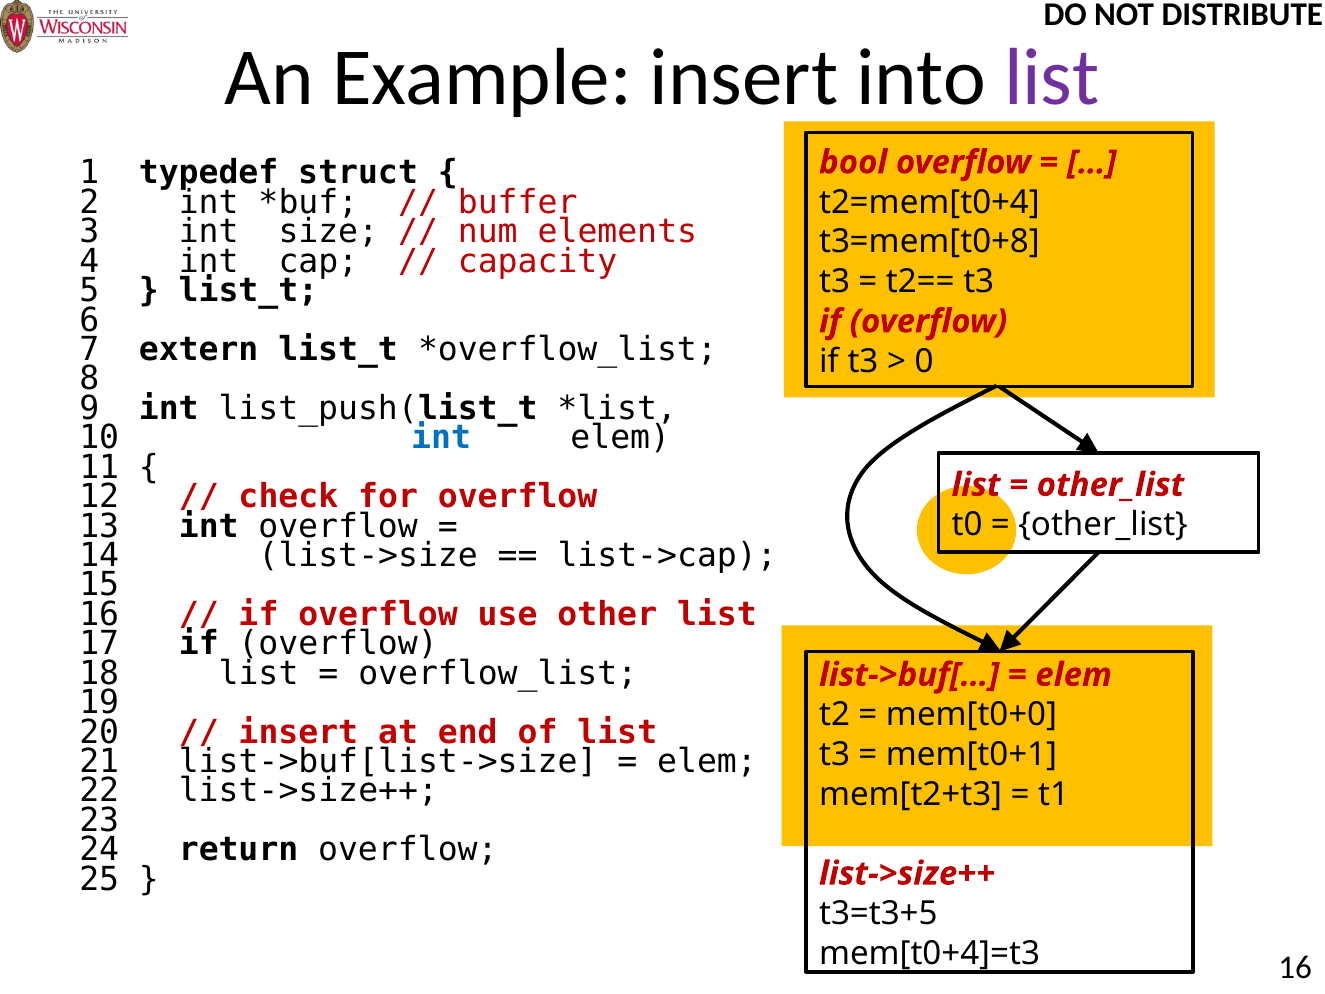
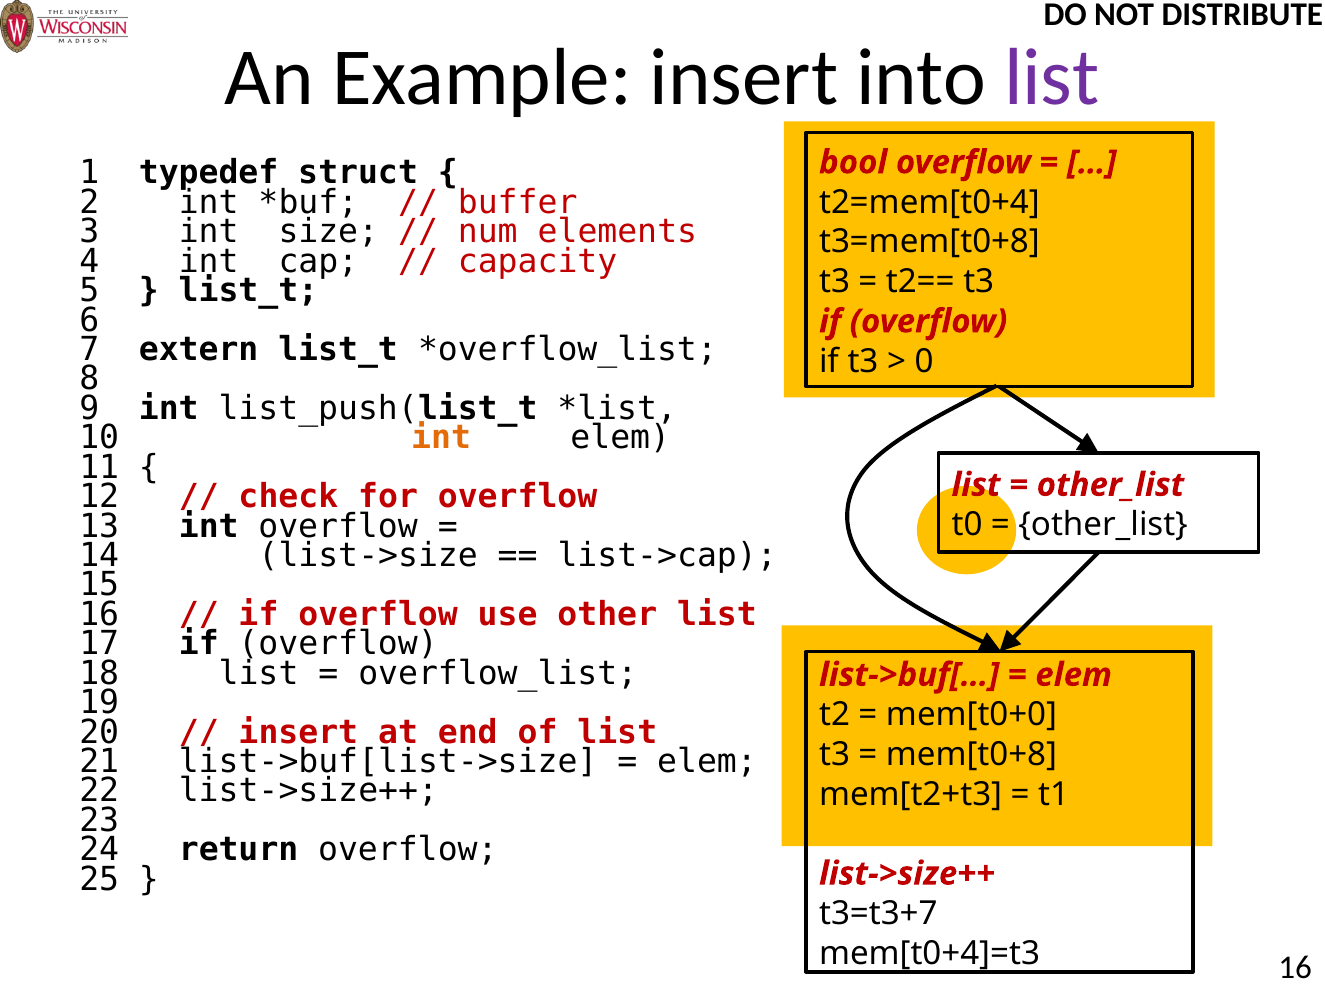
int at (441, 438) colour: blue -> orange
mem[t0+1: mem[t0+1 -> mem[t0+8
t3=t3+5: t3=t3+5 -> t3=t3+7
